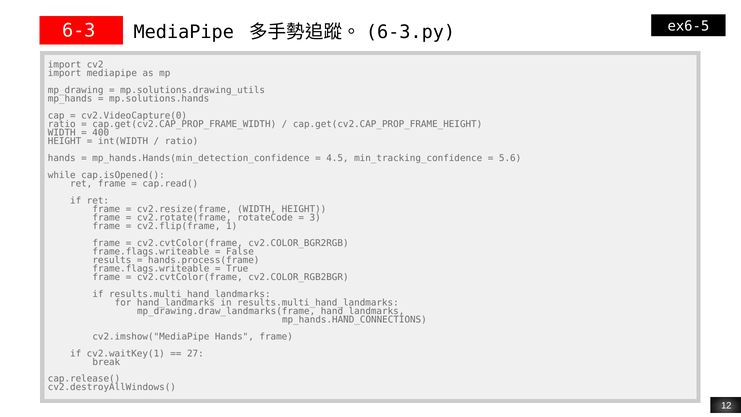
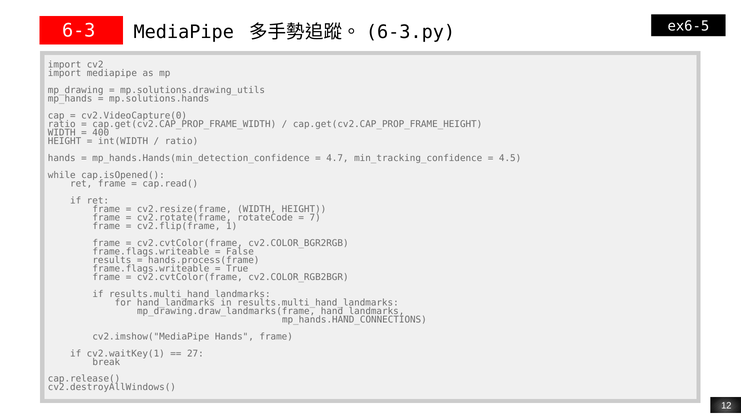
4.5: 4.5 -> 4.7
5.6: 5.6 -> 4.5
3: 3 -> 7
